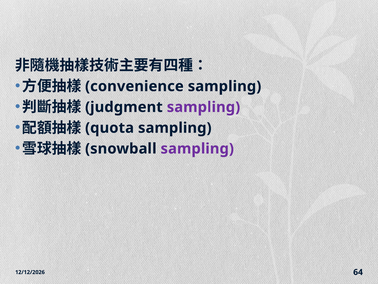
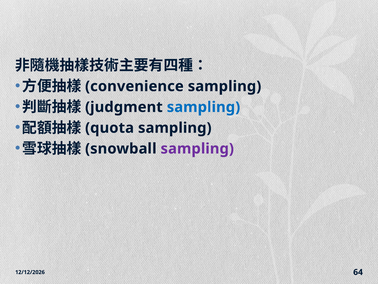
sampling at (203, 107) colour: purple -> blue
